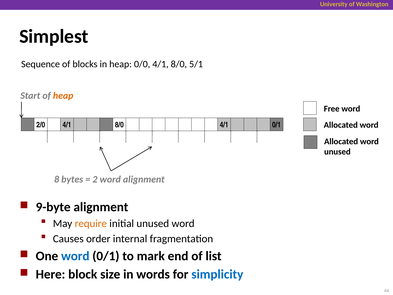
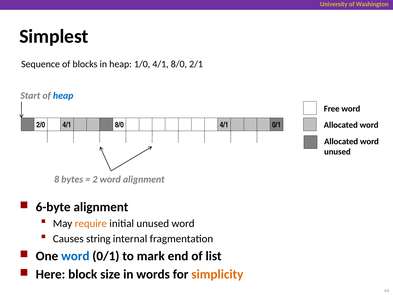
0/0: 0/0 -> 1/0
5/1: 5/1 -> 2/1
heap at (63, 96) colour: orange -> blue
9-byte: 9-byte -> 6-byte
order: order -> string
simplicity colour: blue -> orange
